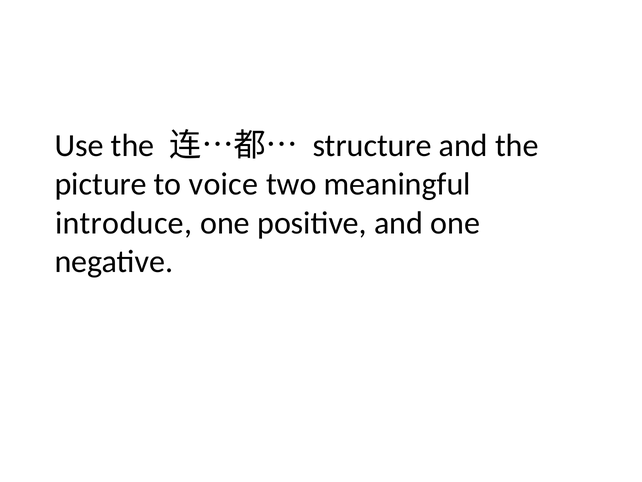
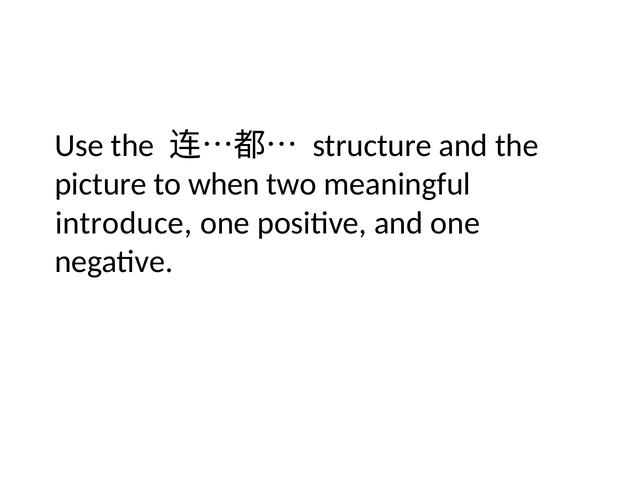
voice: voice -> when
